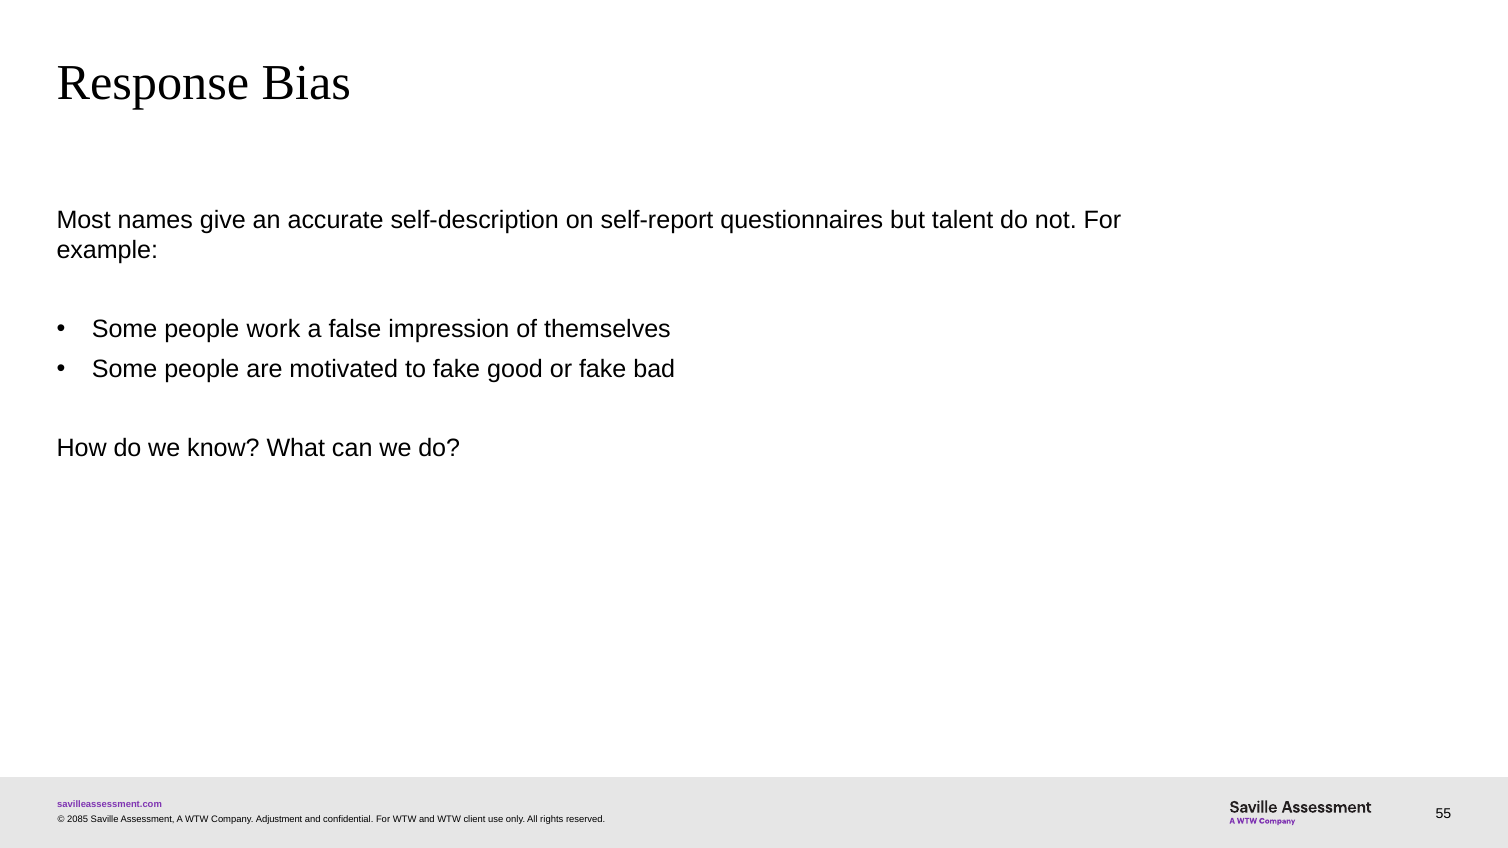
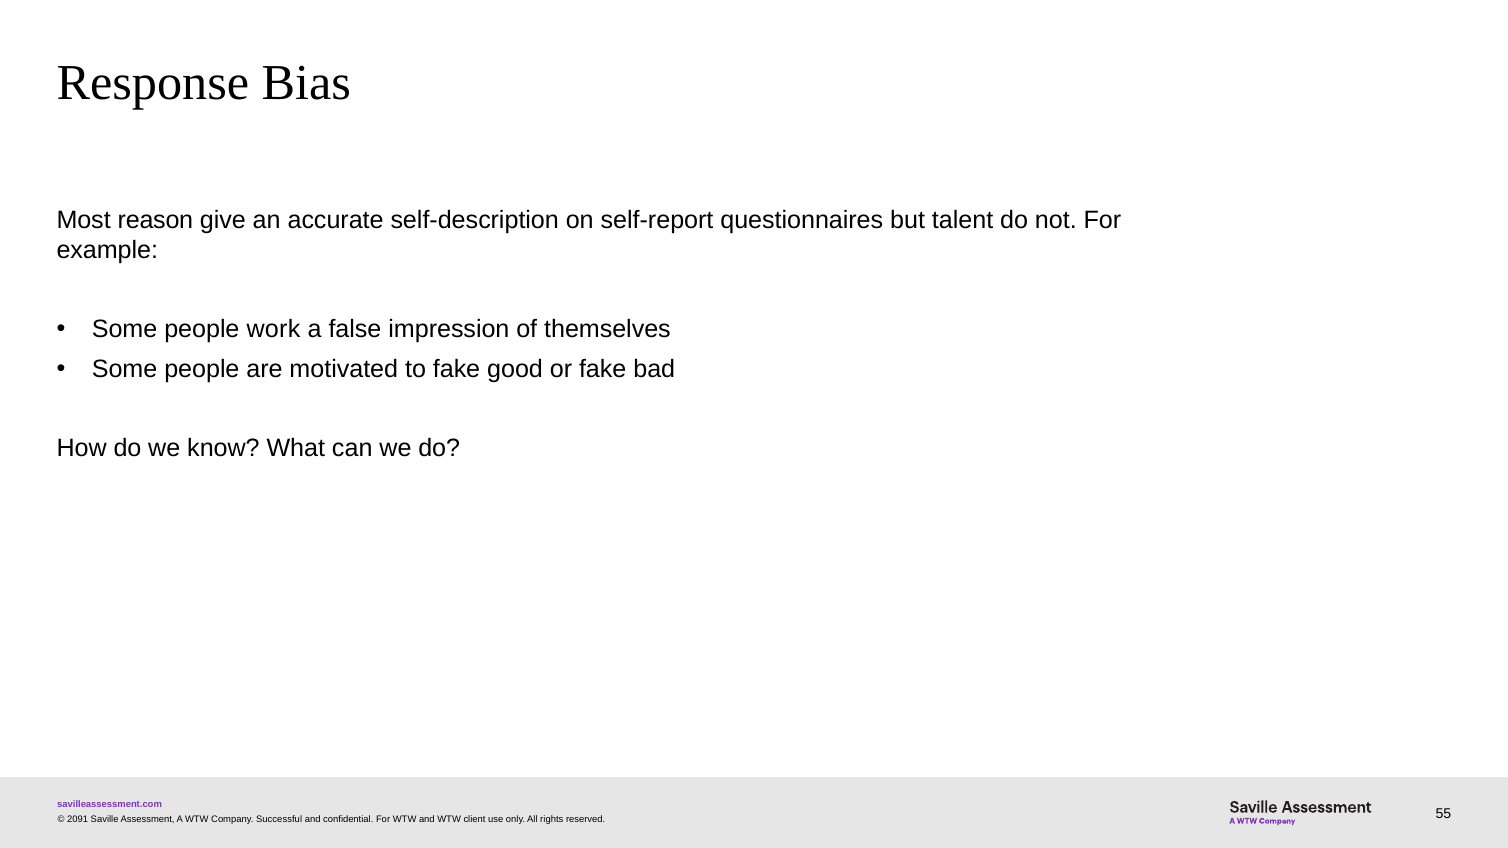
names: names -> reason
2085: 2085 -> 2091
Adjustment: Adjustment -> Successful
